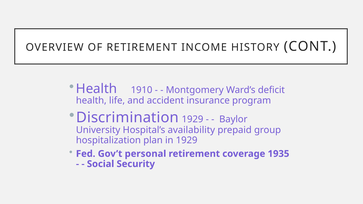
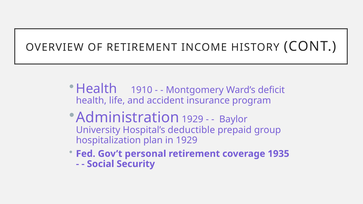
Discrimination: Discrimination -> Administration
availability: availability -> deductible
